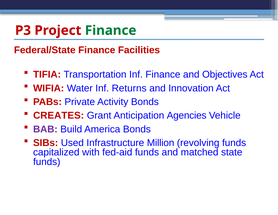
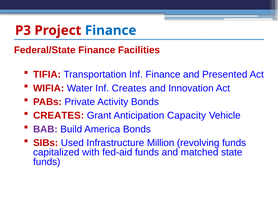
Finance at (111, 30) colour: green -> blue
Objectives: Objectives -> Presented
Inf Returns: Returns -> Creates
Agencies: Agencies -> Capacity
